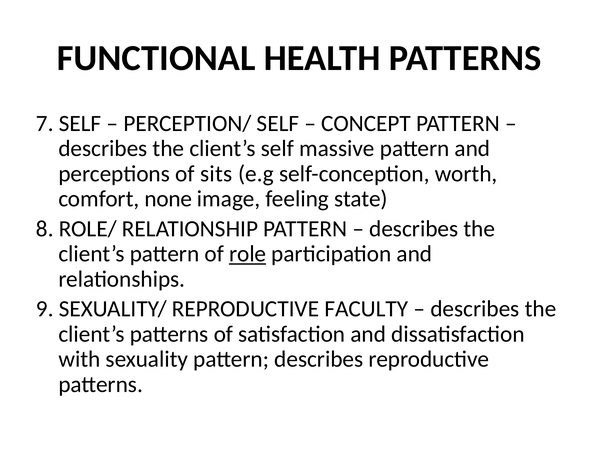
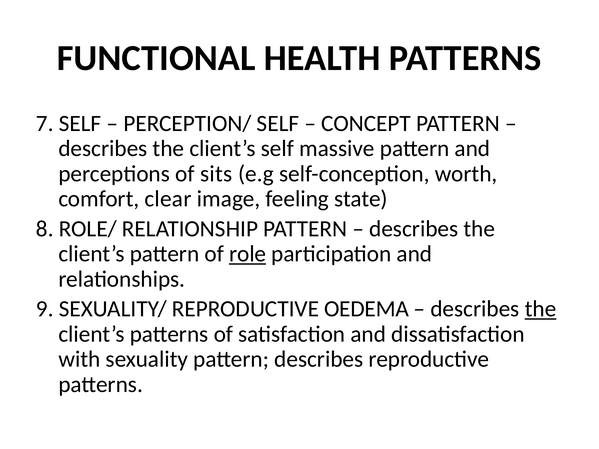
none: none -> clear
FACULTY: FACULTY -> OEDEMA
the at (540, 309) underline: none -> present
